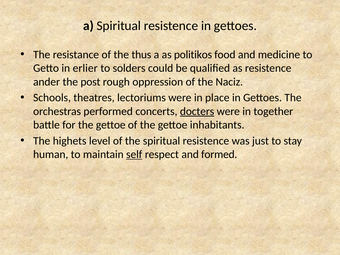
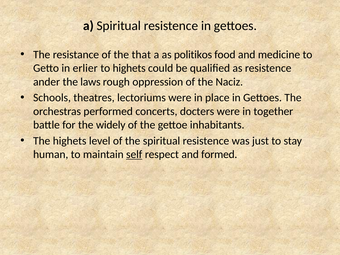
thus: thus -> that
to solders: solders -> highets
post: post -> laws
docters underline: present -> none
for the gettoe: gettoe -> widely
